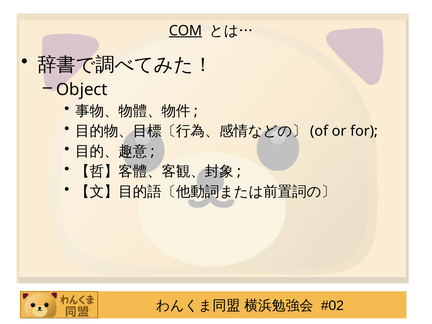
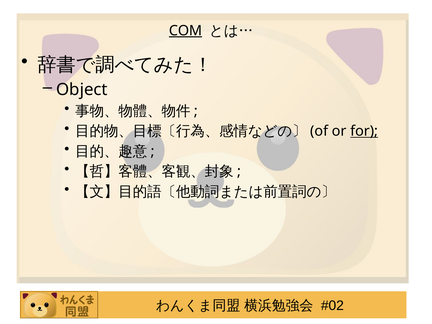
for underline: none -> present
